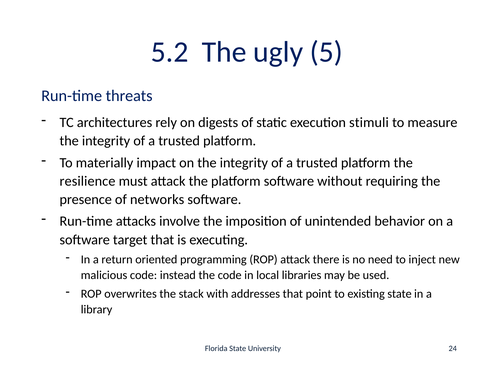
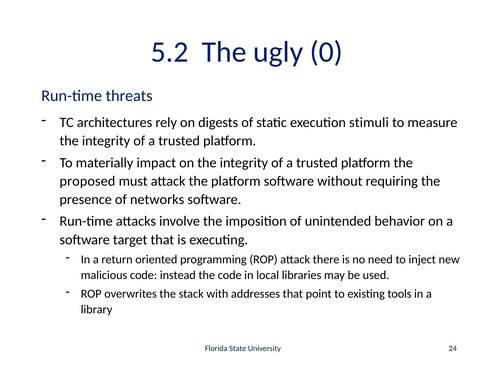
5: 5 -> 0
resilience: resilience -> proposed
existing state: state -> tools
